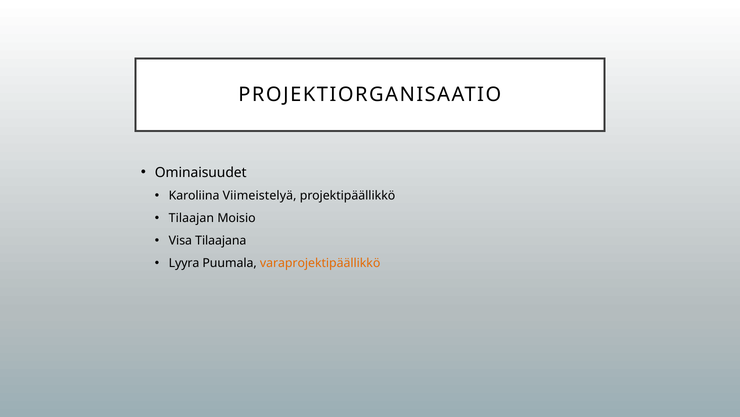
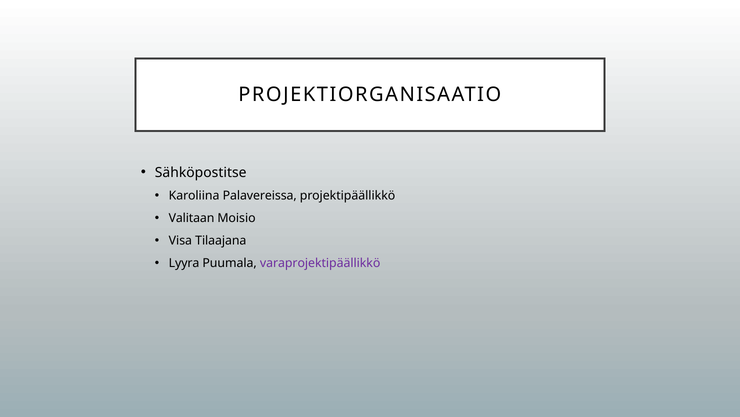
Ominaisuudet: Ominaisuudet -> Sähköpostitse
Viimeistelyä: Viimeistelyä -> Palavereissa
Tilaajan: Tilaajan -> Valitaan
varaprojektipäällikkö colour: orange -> purple
